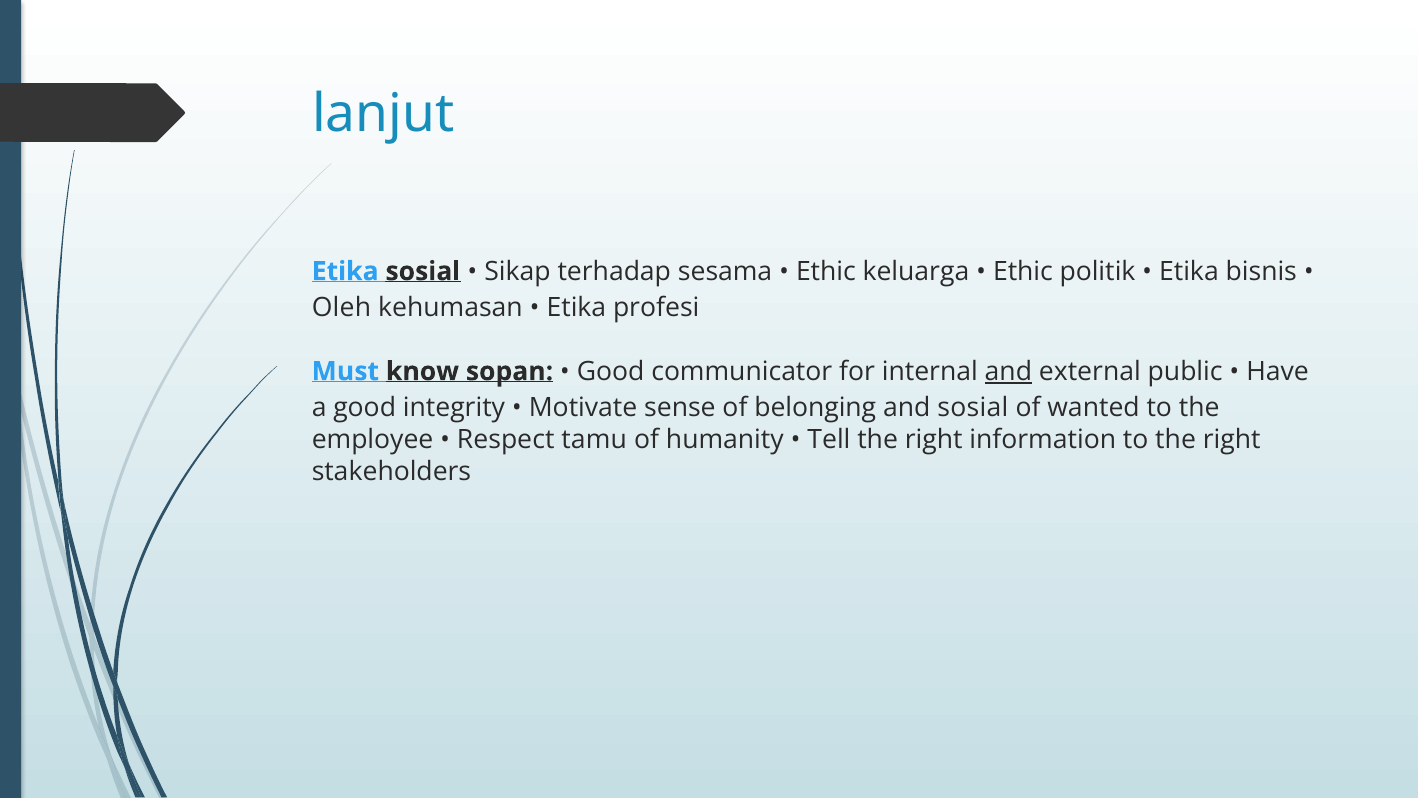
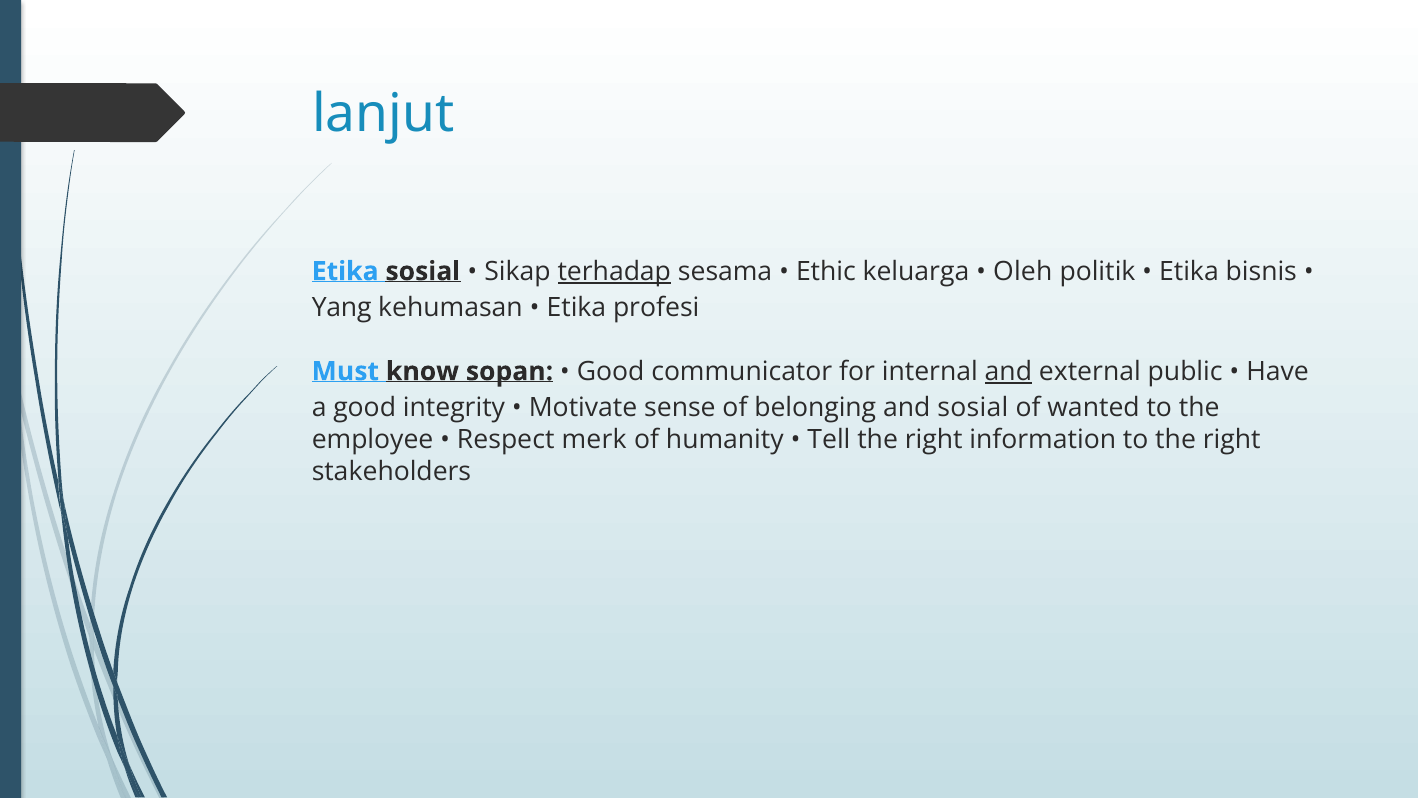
terhadap underline: none -> present
Ethic at (1023, 271): Ethic -> Oleh
Oleh: Oleh -> Yang
tamu: tamu -> merk
